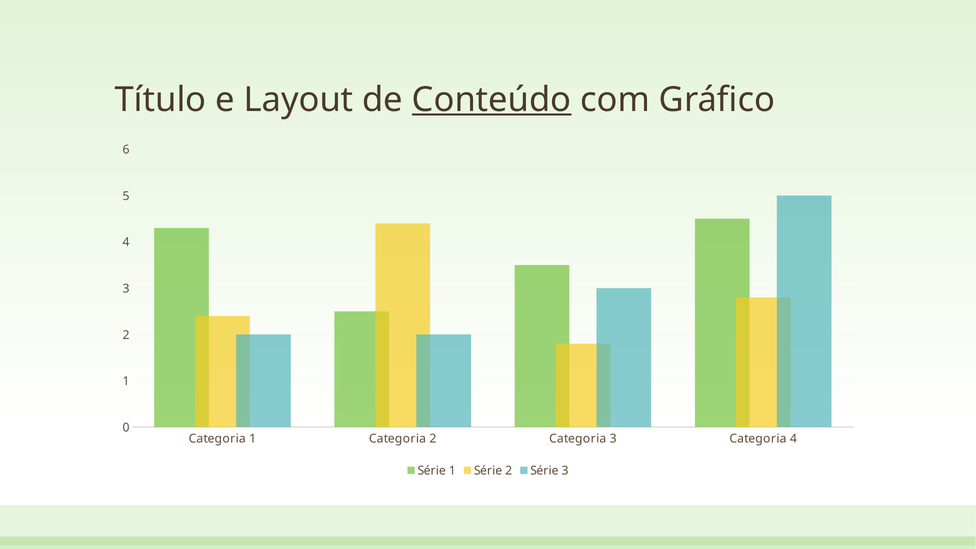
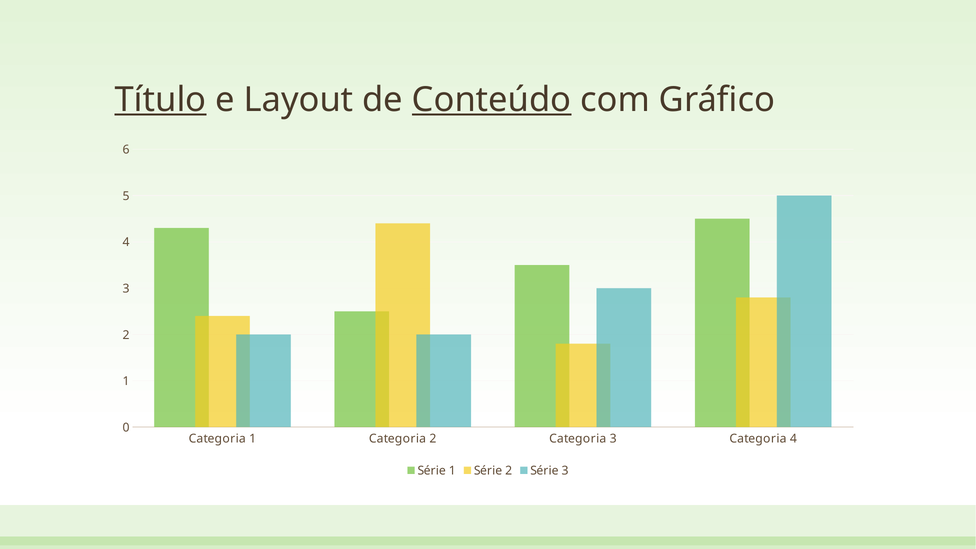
Título underline: none -> present
